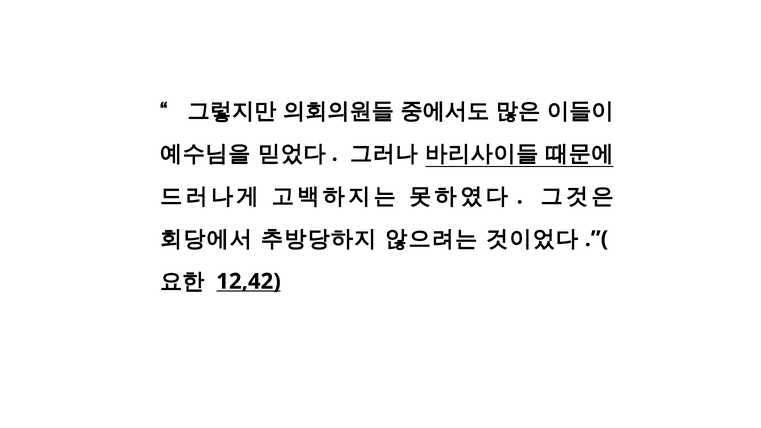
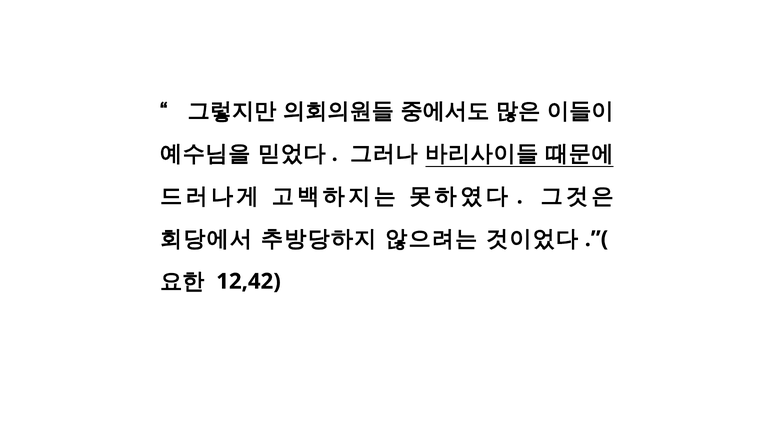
12,42 underline: present -> none
